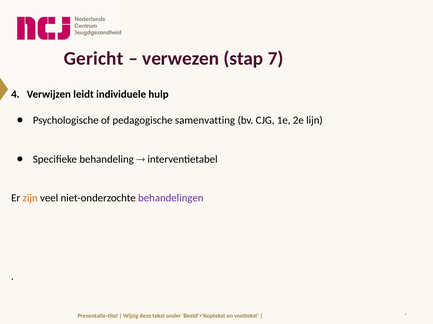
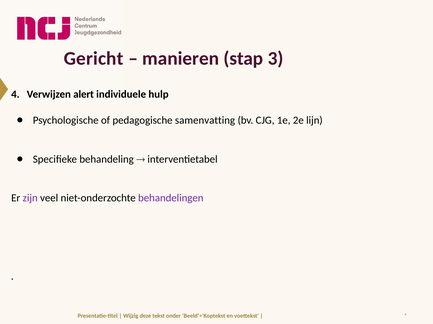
verwezen: verwezen -> manieren
7: 7 -> 3
leidt: leidt -> alert
zijn colour: orange -> purple
